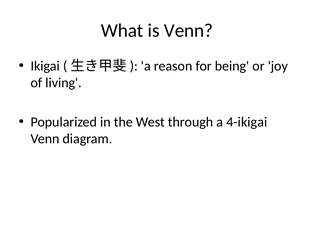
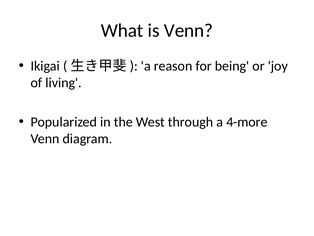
4-ikigai: 4-ikigai -> 4-more
